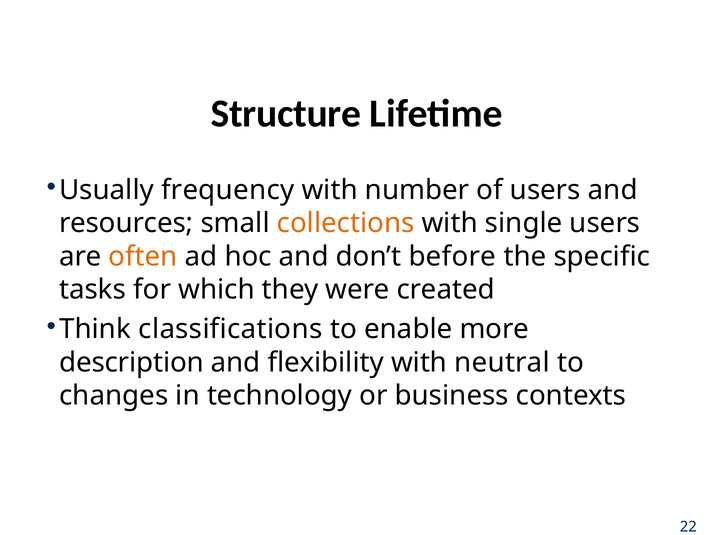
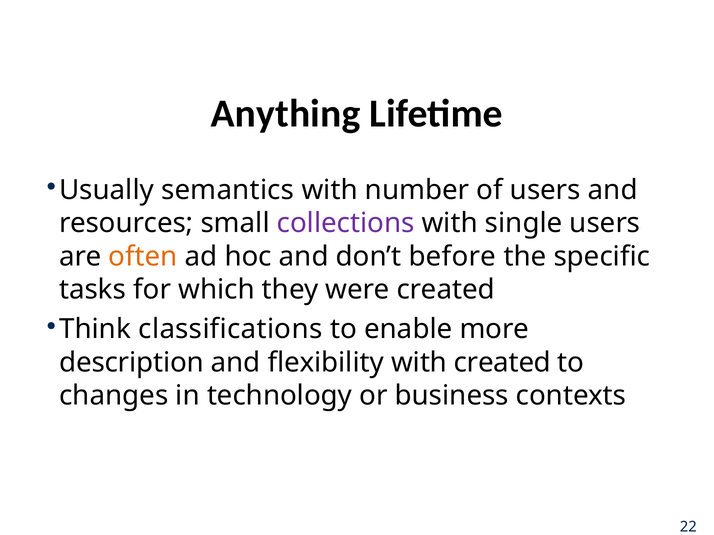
Structure: Structure -> Anything
frequency: frequency -> semantics
collections colour: orange -> purple
with neutral: neutral -> created
